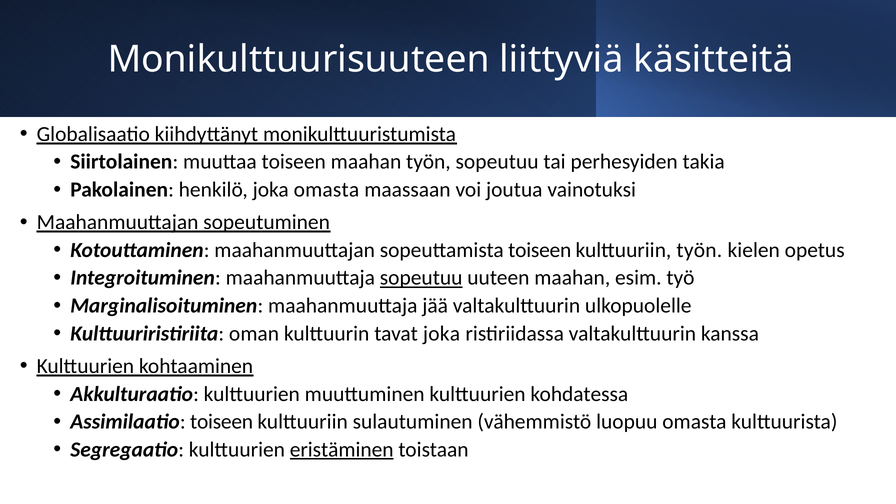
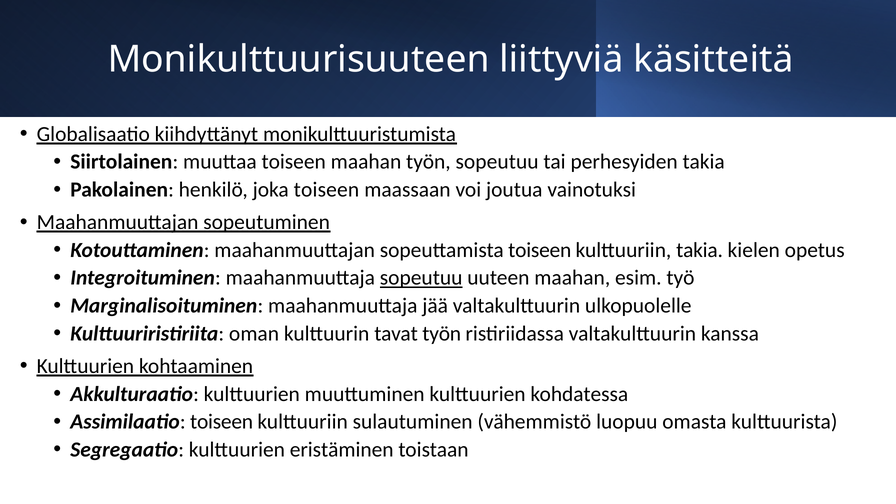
joka omasta: omasta -> toiseen
kulttuuriin työn: työn -> takia
tavat joka: joka -> työn
eristäminen underline: present -> none
